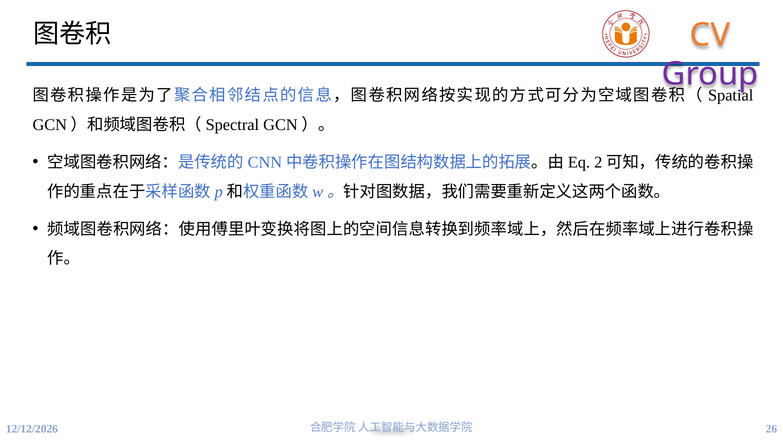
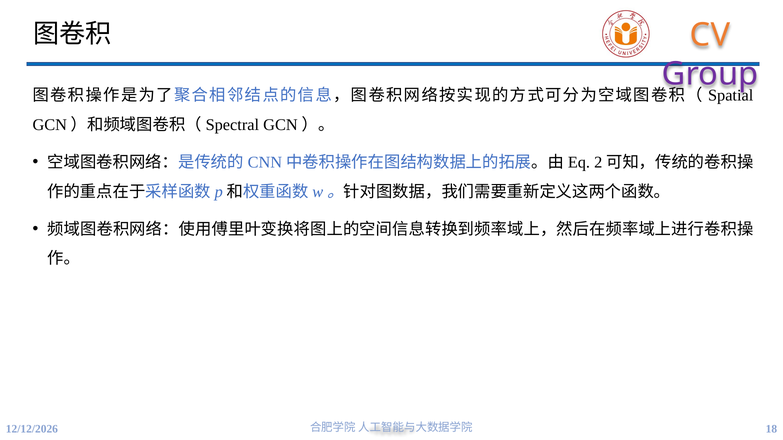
26: 26 -> 18
